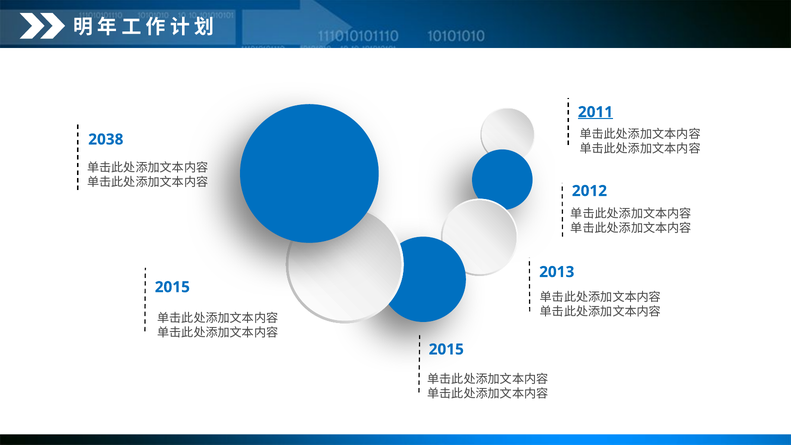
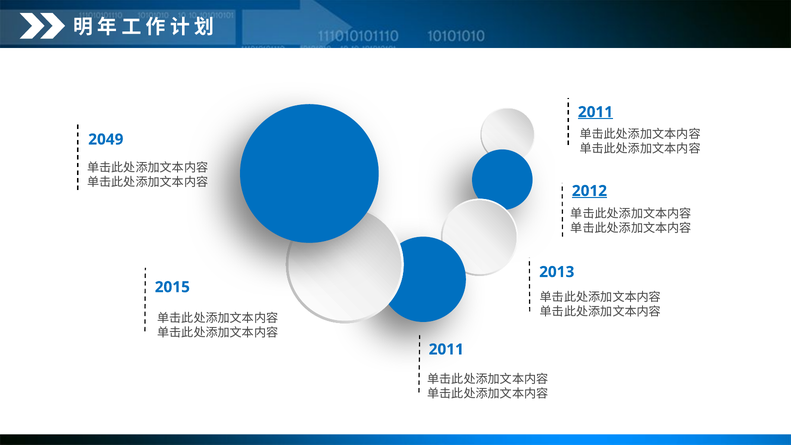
2038: 2038 -> 2049
2012 underline: none -> present
2015 at (446, 349): 2015 -> 2011
